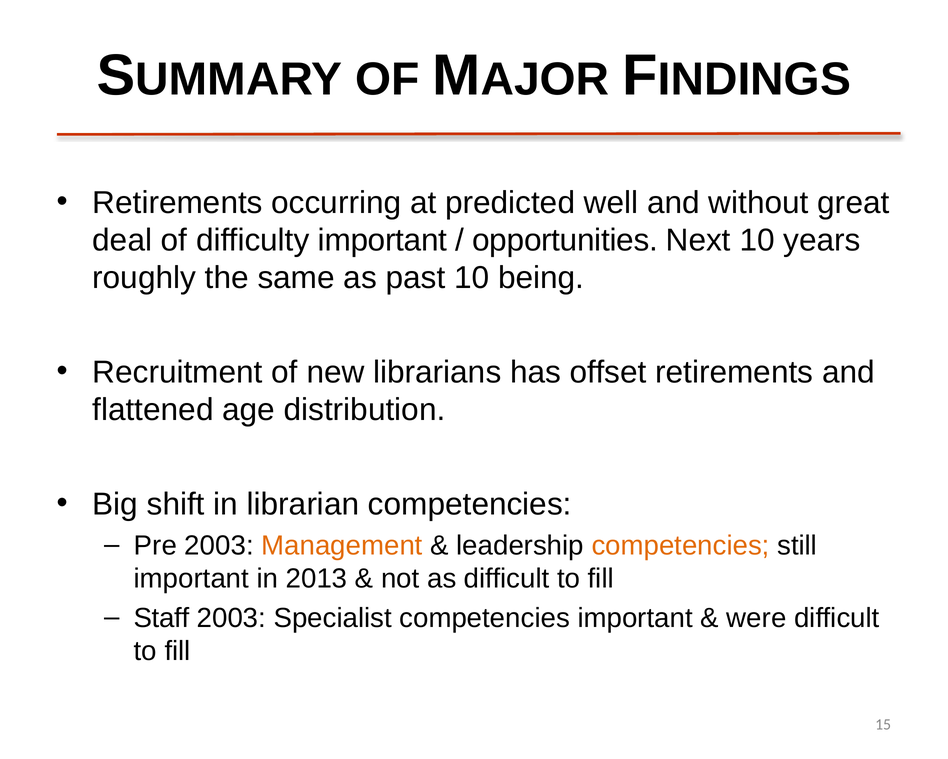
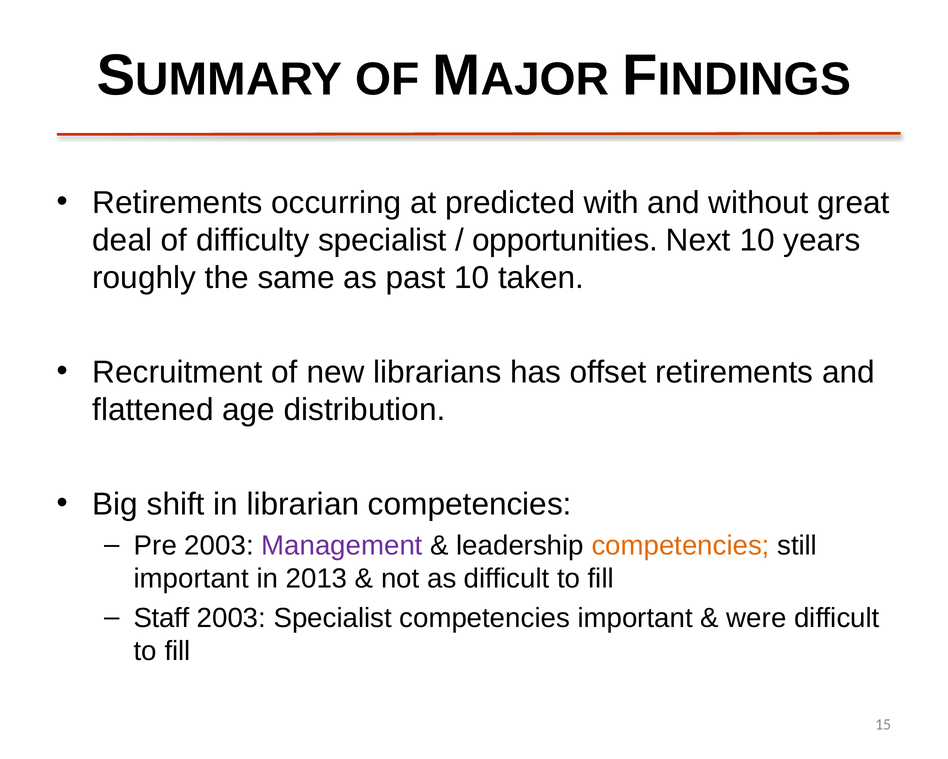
well: well -> with
difficulty important: important -> specialist
being: being -> taken
Management colour: orange -> purple
